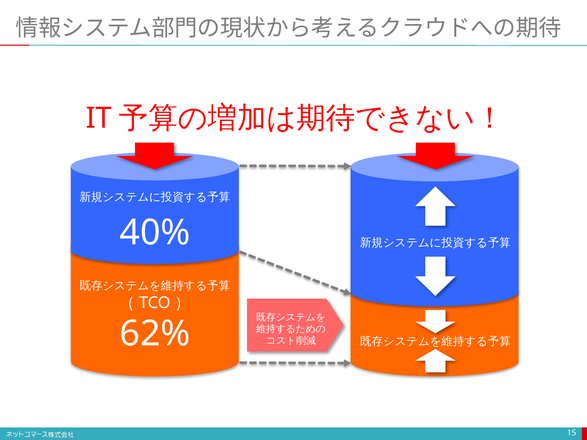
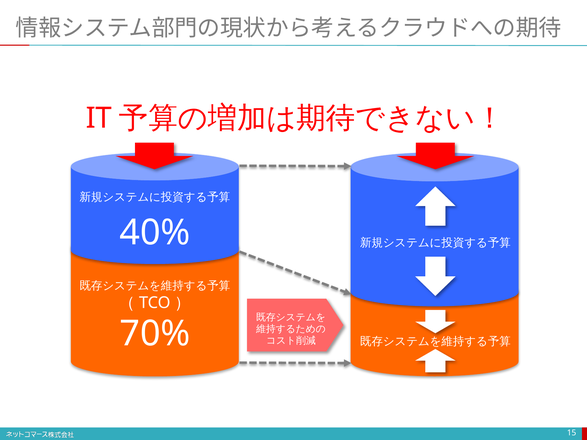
62%: 62% -> 70%
